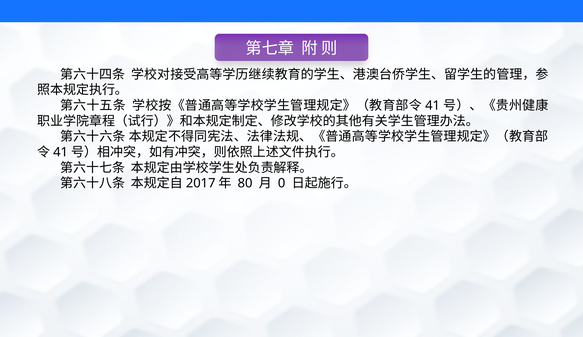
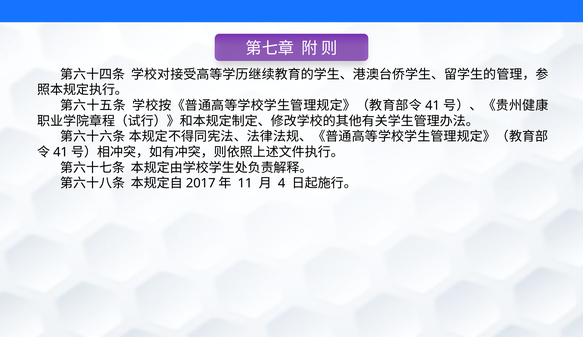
80: 80 -> 11
0: 0 -> 4
